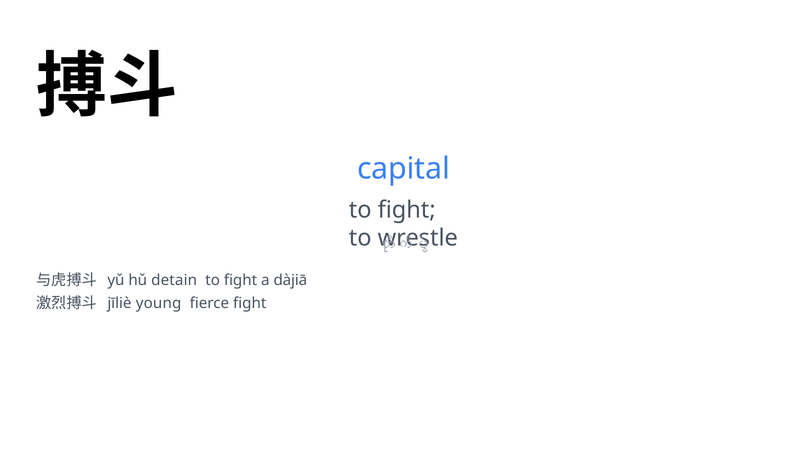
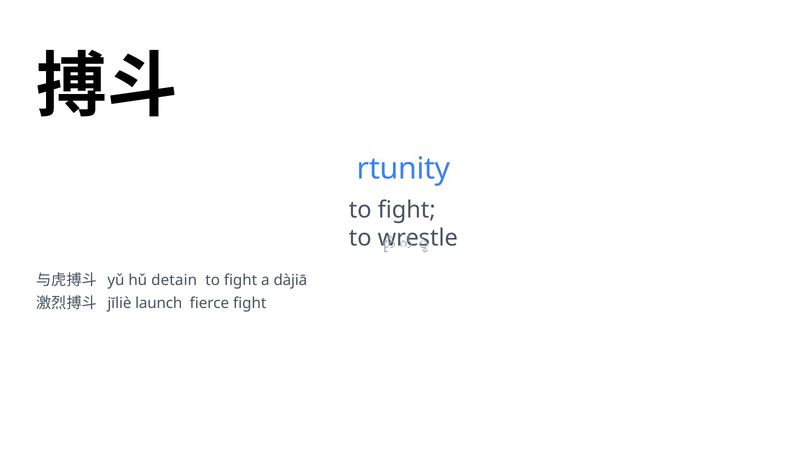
capital: capital -> rtunity
young: young -> launch
